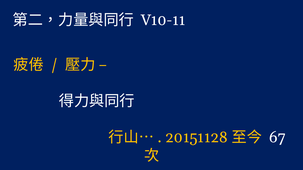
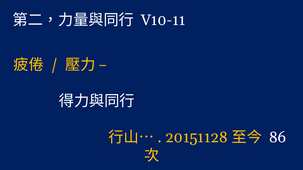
67: 67 -> 86
